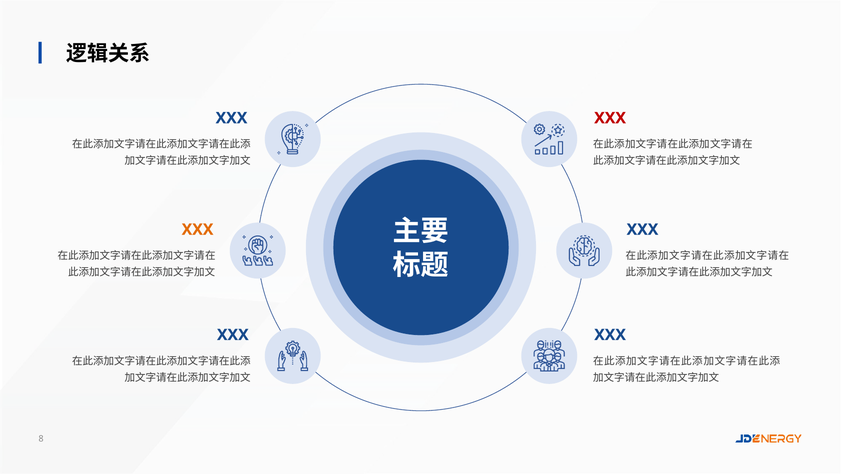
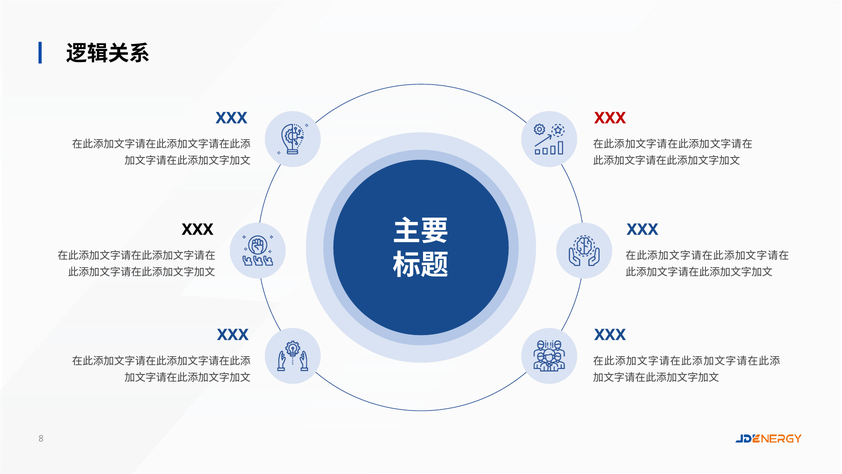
XXX at (198, 229) colour: orange -> black
